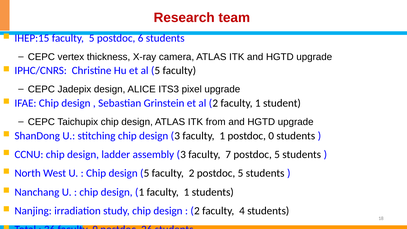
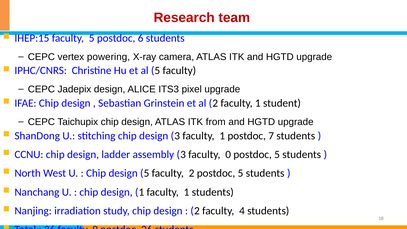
thickness: thickness -> powering
0: 0 -> 7
7: 7 -> 0
